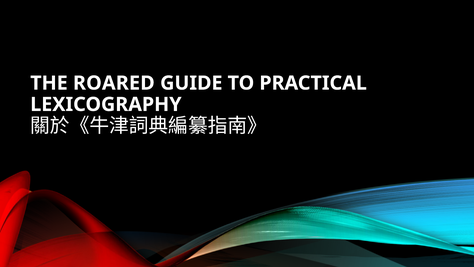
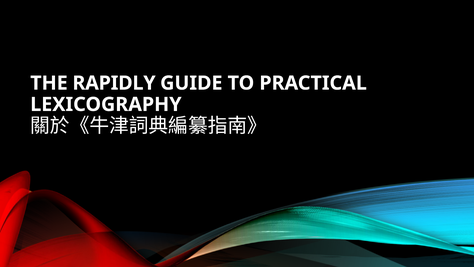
ROARED: ROARED -> RAPIDLY
